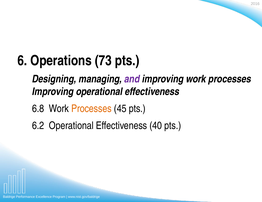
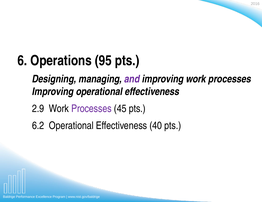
73: 73 -> 95
6.8: 6.8 -> 2.9
Processes at (91, 109) colour: orange -> purple
